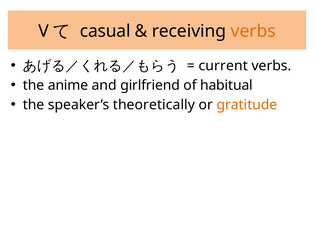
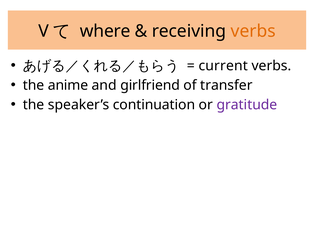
casual: casual -> where
habitual: habitual -> transfer
theoretically: theoretically -> continuation
gratitude colour: orange -> purple
